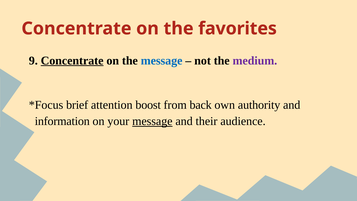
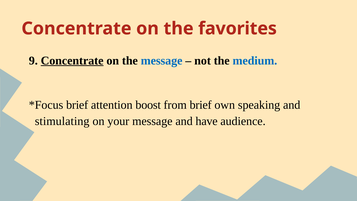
medium colour: purple -> blue
from back: back -> brief
authority: authority -> speaking
information: information -> stimulating
message at (152, 121) underline: present -> none
their: their -> have
